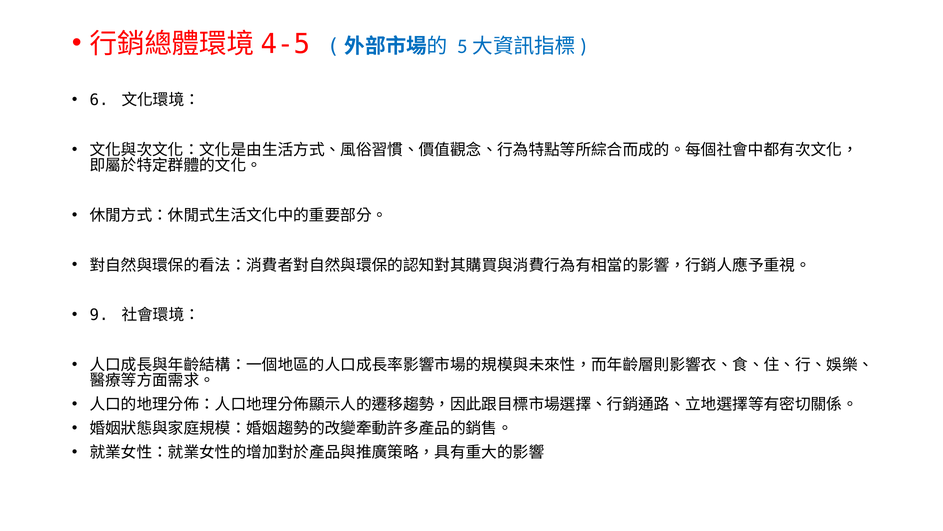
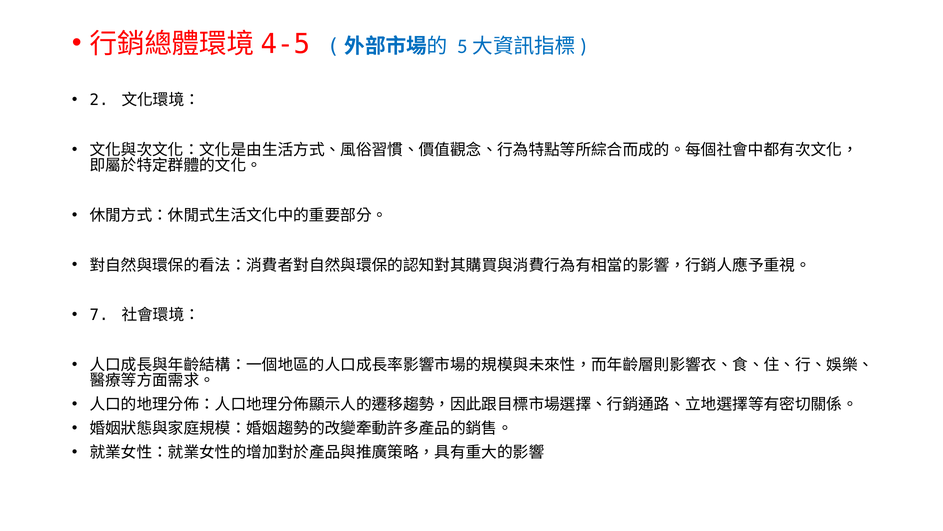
6: 6 -> 2
9: 9 -> 7
